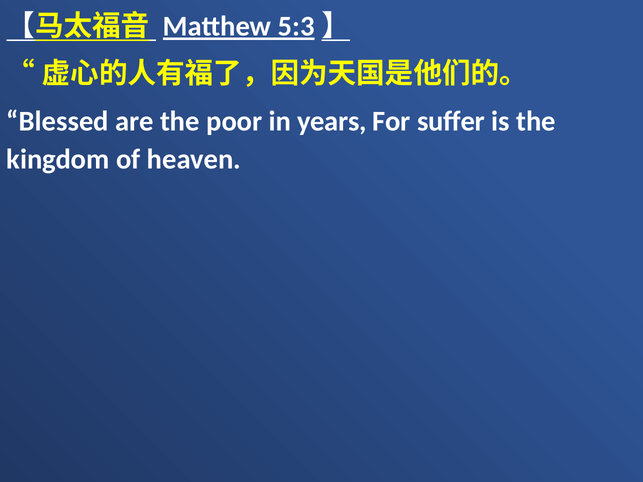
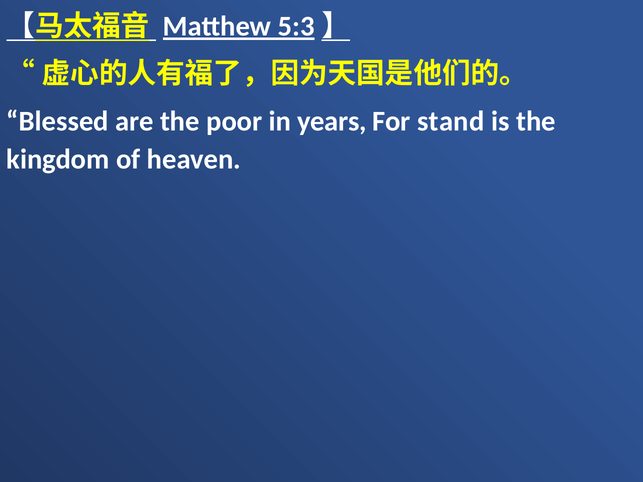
suffer: suffer -> stand
